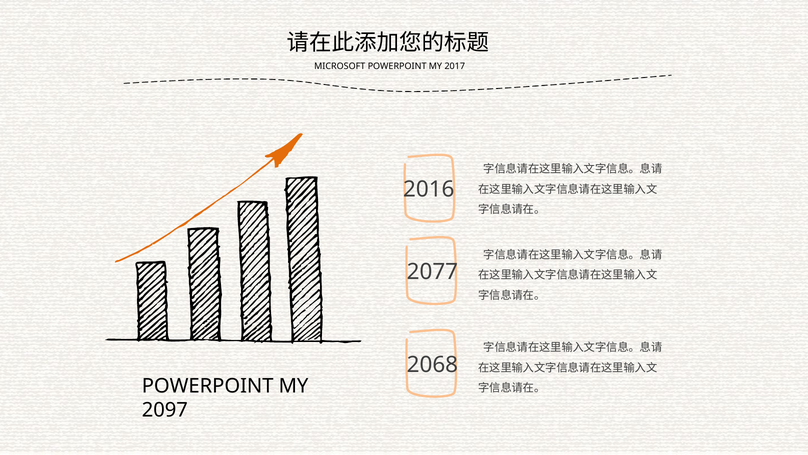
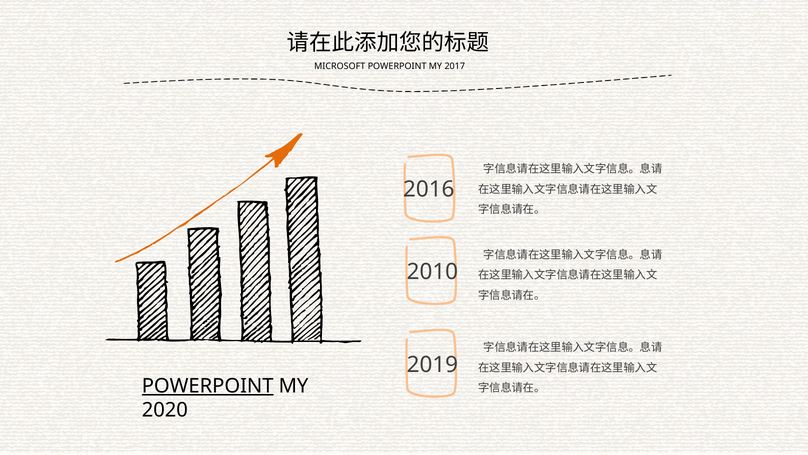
2077: 2077 -> 2010
2068: 2068 -> 2019
POWERPOINT at (208, 386) underline: none -> present
2097: 2097 -> 2020
